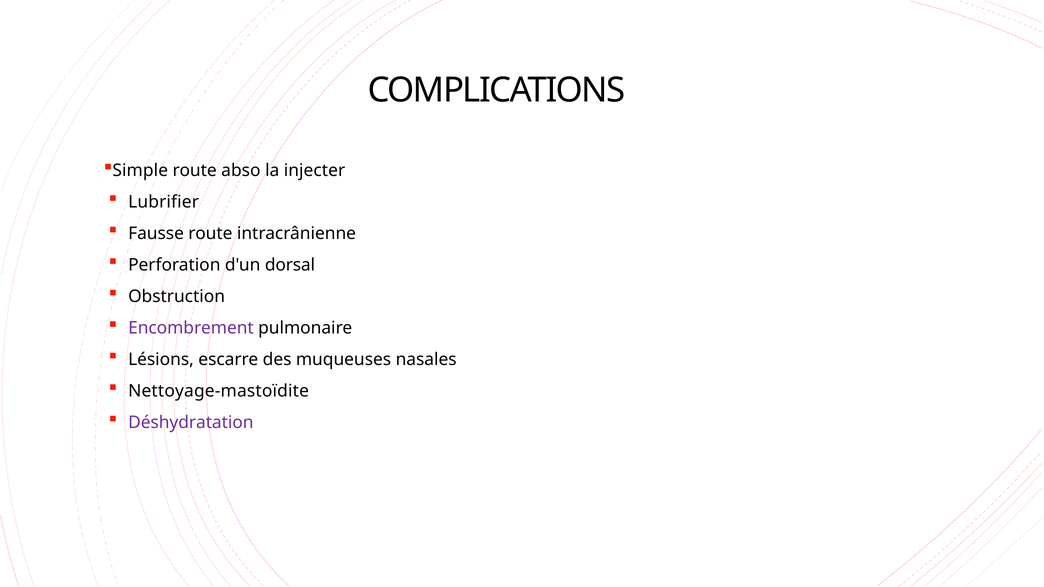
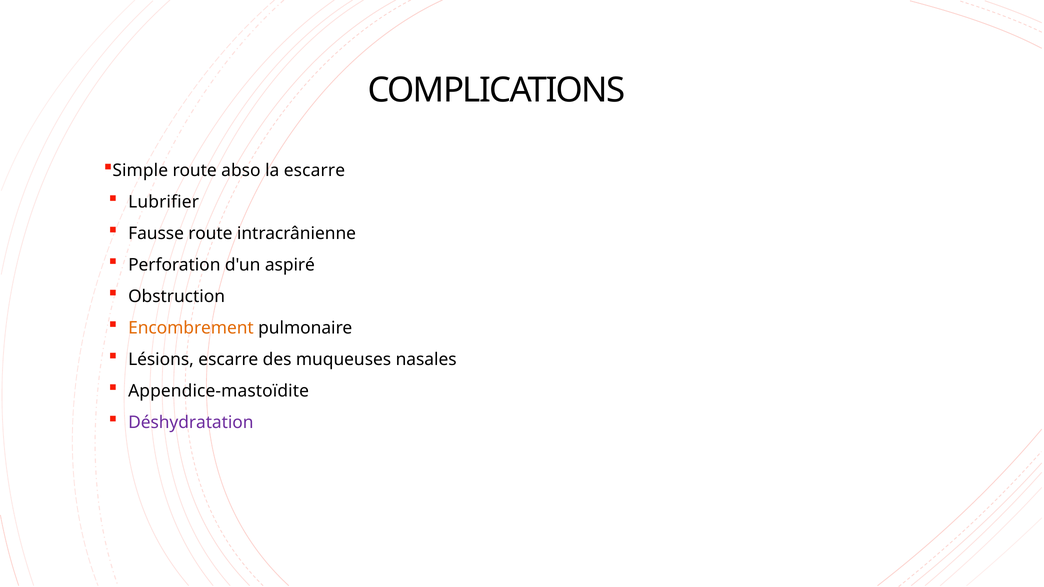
la injecter: injecter -> escarre
dorsal: dorsal -> aspiré
Encombrement colour: purple -> orange
Nettoyage-mastoïdite: Nettoyage-mastoïdite -> Appendice-mastoïdite
